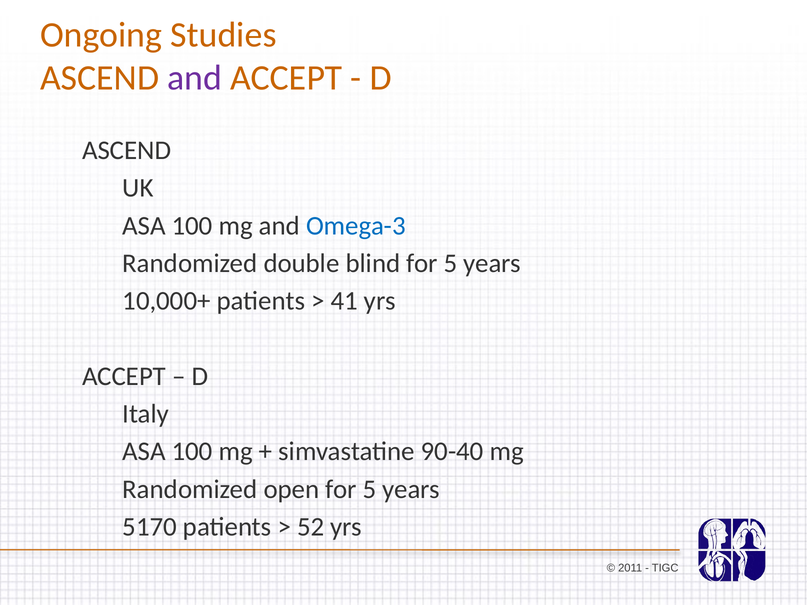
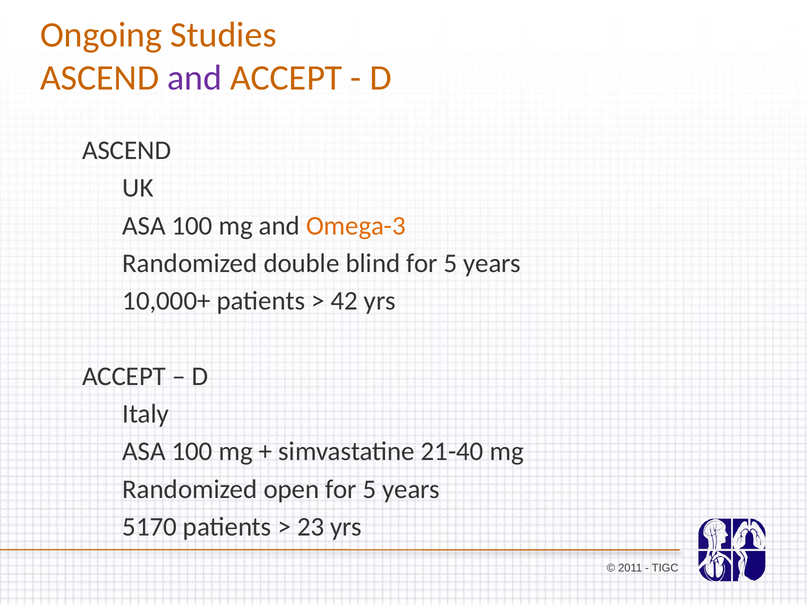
Omega-3 colour: blue -> orange
41: 41 -> 42
90-40: 90-40 -> 21-40
52: 52 -> 23
